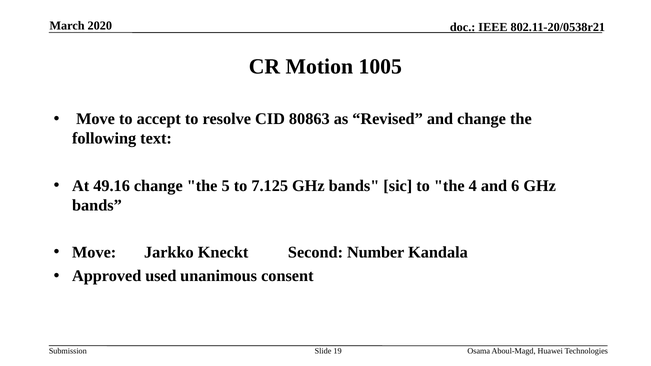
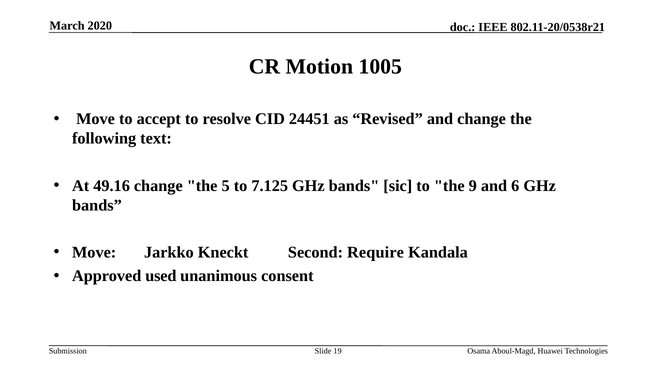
80863: 80863 -> 24451
4: 4 -> 9
Number: Number -> Require
